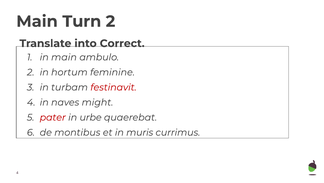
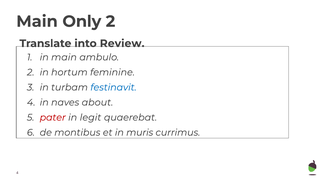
Turn: Turn -> Only
Correct: Correct -> Review
festinavit colour: red -> blue
might: might -> about
urbe: urbe -> legit
